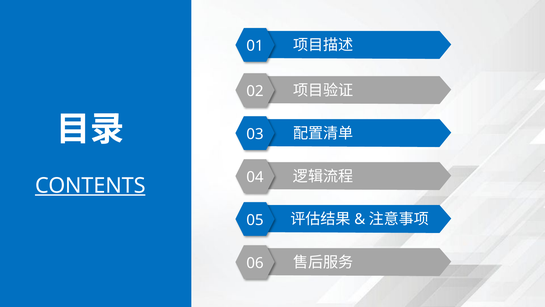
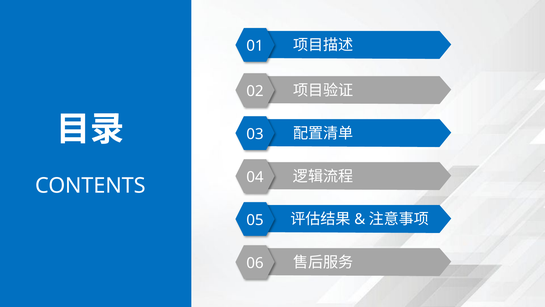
CONTENTS underline: present -> none
